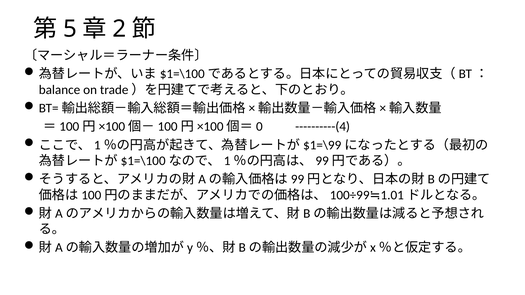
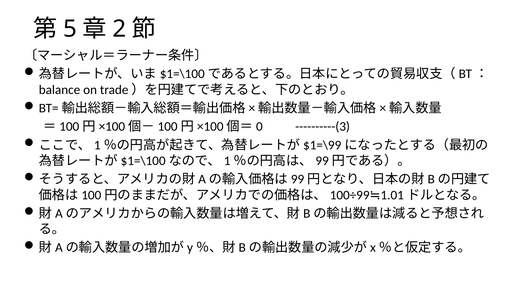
----------(4: ----------(4 -> ----------(3
